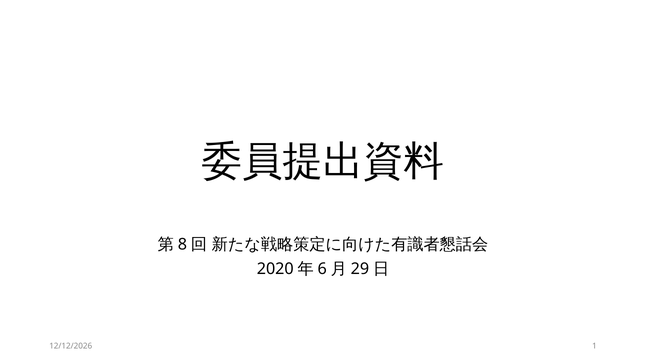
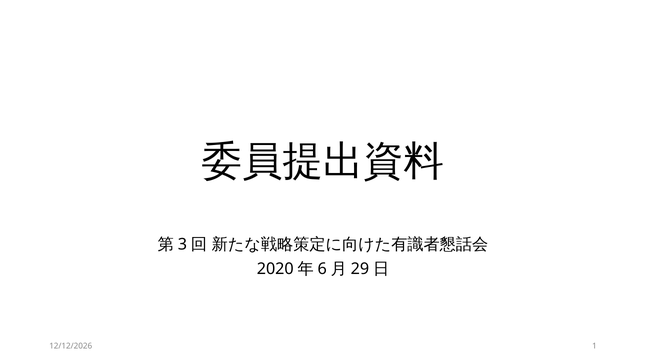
8: 8 -> 3
